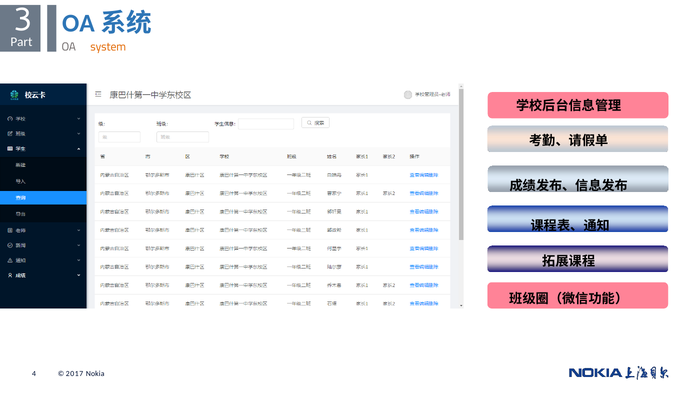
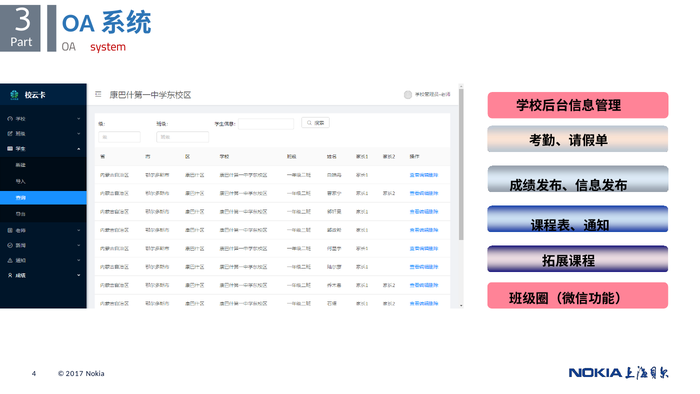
system colour: orange -> red
